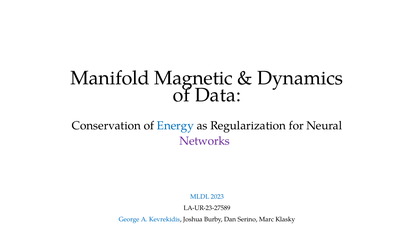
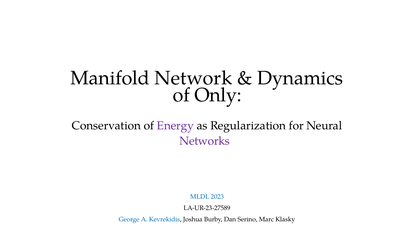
Magnetic: Magnetic -> Network
Data: Data -> Only
Energy colour: blue -> purple
